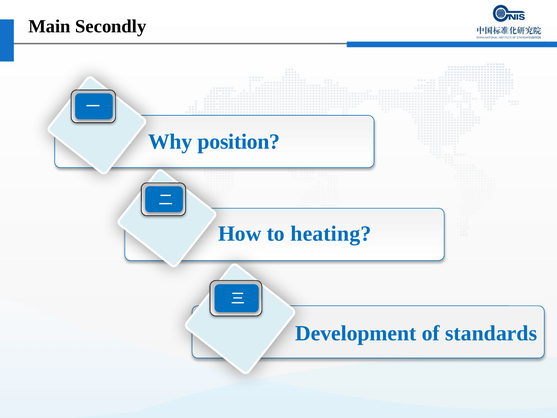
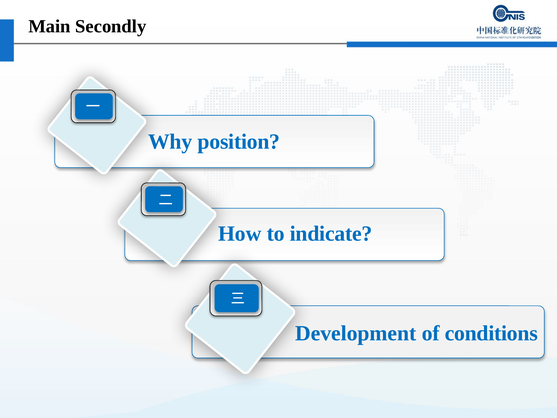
heating: heating -> indicate
standards: standards -> conditions
